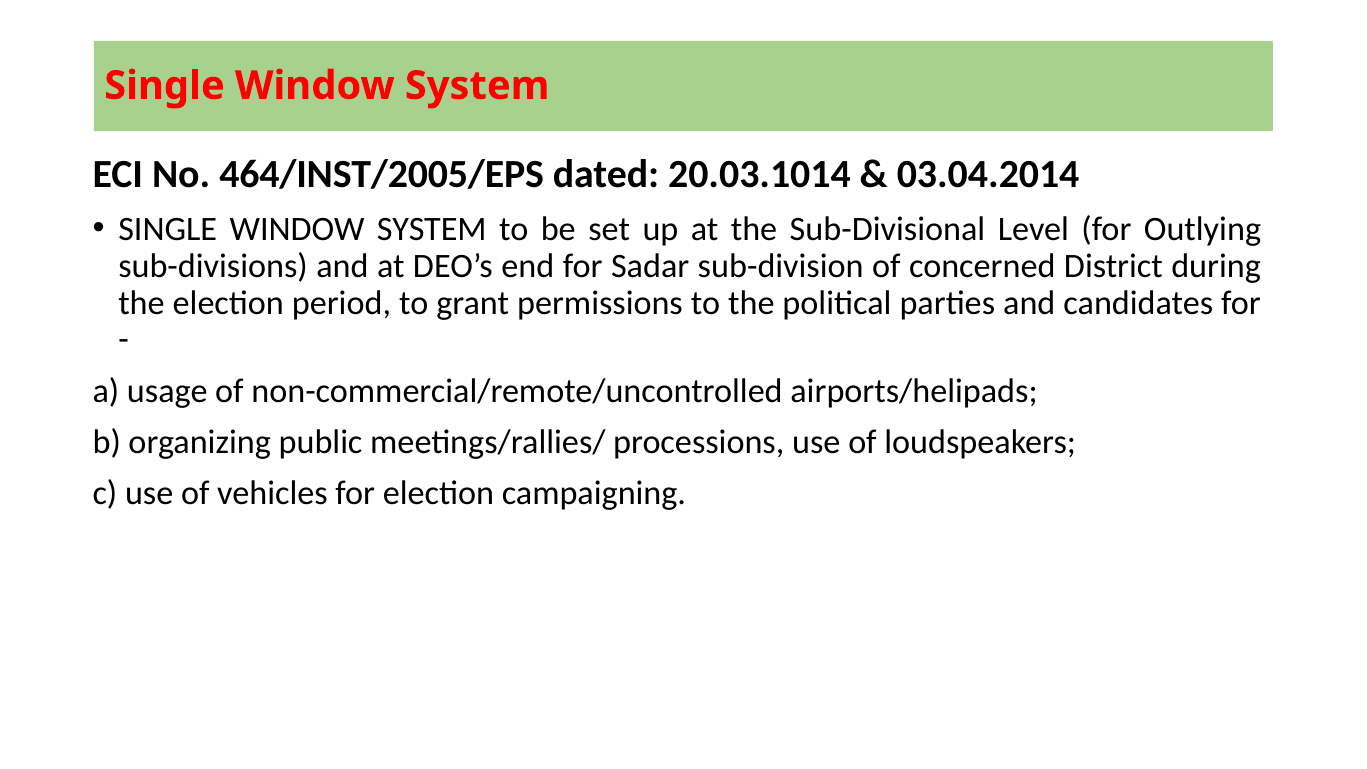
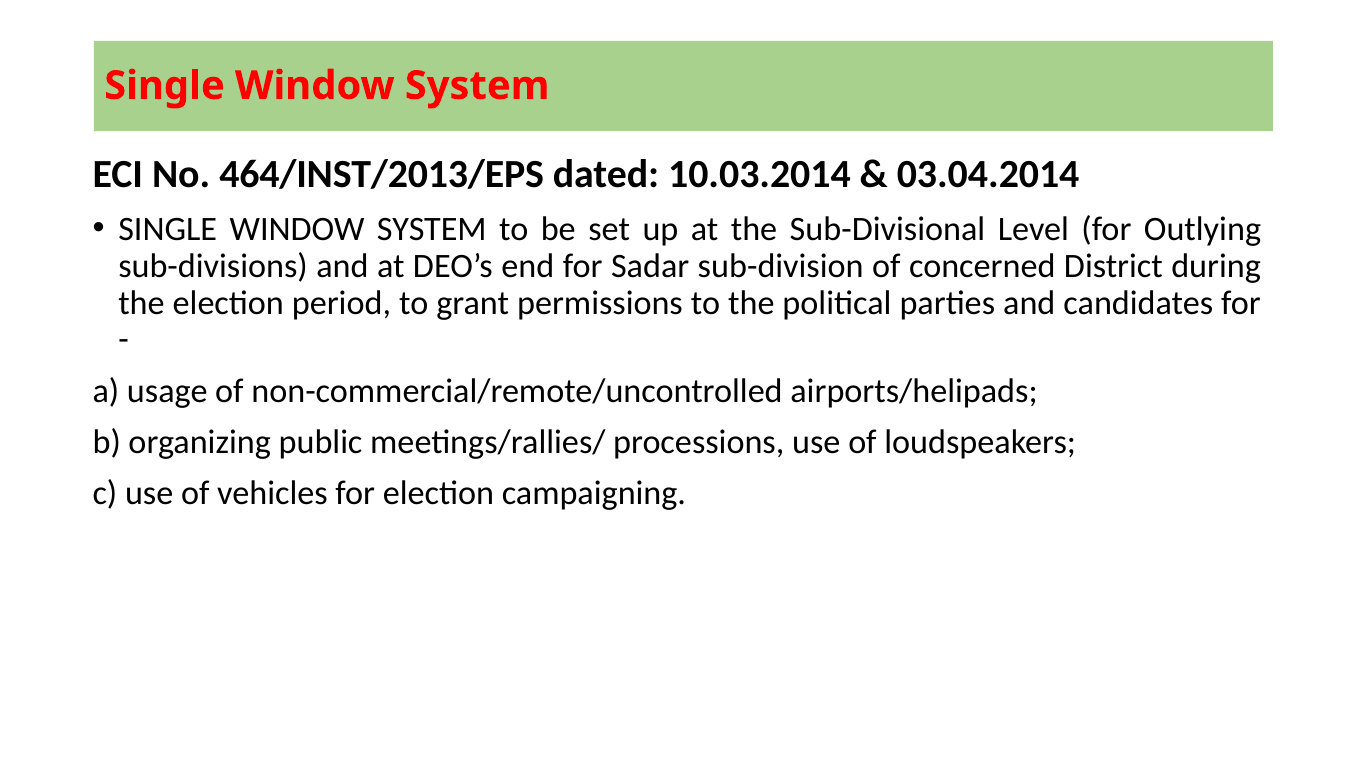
464/INST/2005/EPS: 464/INST/2005/EPS -> 464/INST/2013/EPS
20.03.1014: 20.03.1014 -> 10.03.2014
